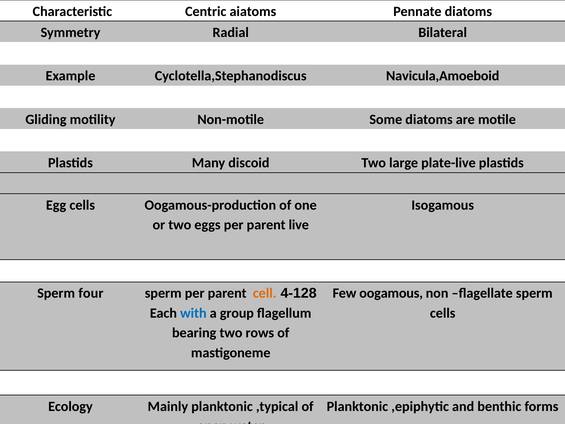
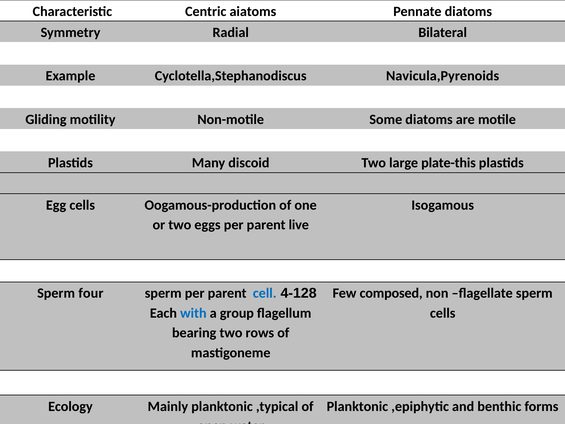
Navicula,Amoeboid: Navicula,Amoeboid -> Navicula,Pyrenoids
plate-live: plate-live -> plate-this
cell colour: orange -> blue
oogamous: oogamous -> composed
